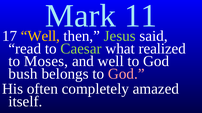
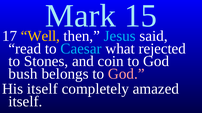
11: 11 -> 15
Jesus colour: light green -> light blue
Caesar colour: light green -> light blue
realized: realized -> rejected
Moses: Moses -> Stones
and well: well -> coin
His often: often -> itself
